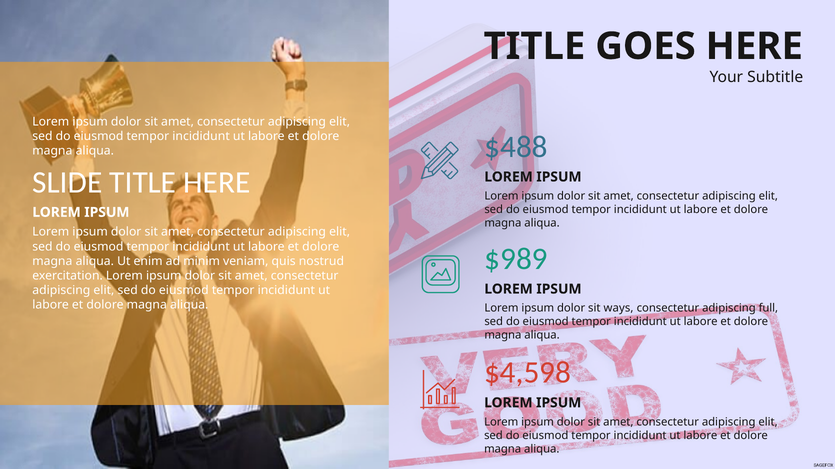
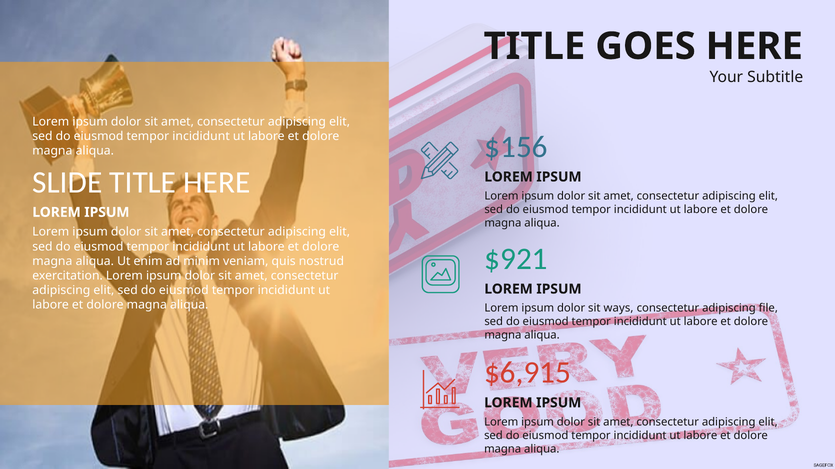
$488: $488 -> $156
$989: $989 -> $921
full: full -> file
$4,598: $4,598 -> $6,915
